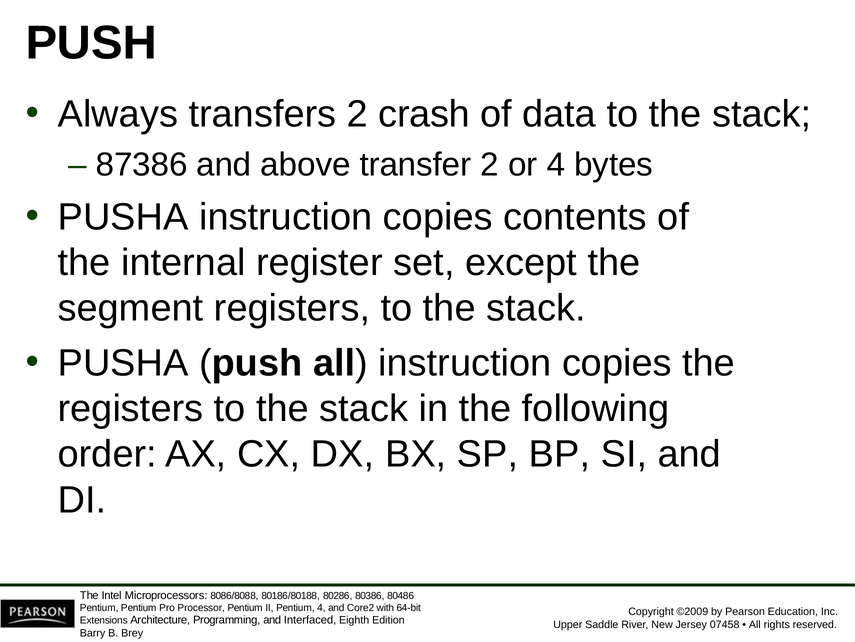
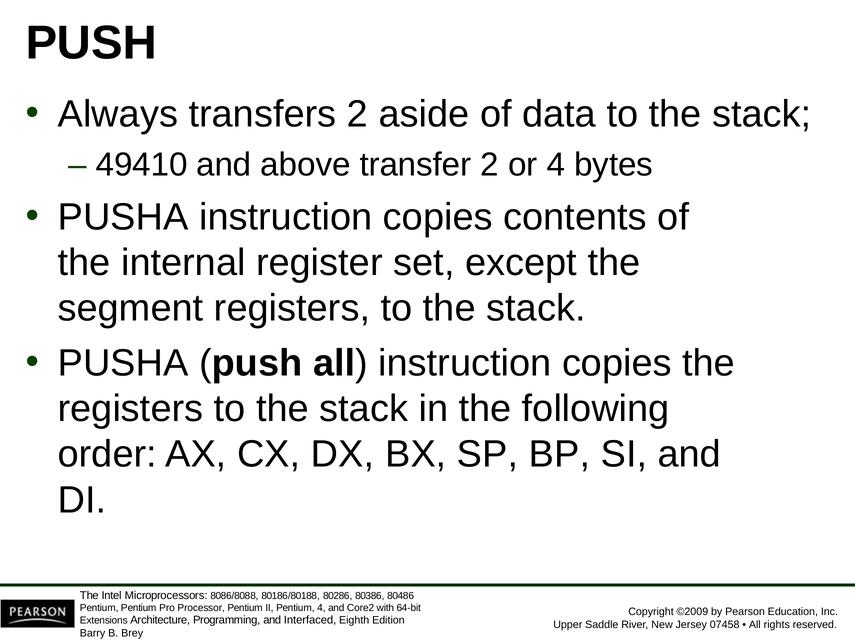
crash: crash -> aside
87386: 87386 -> 49410
